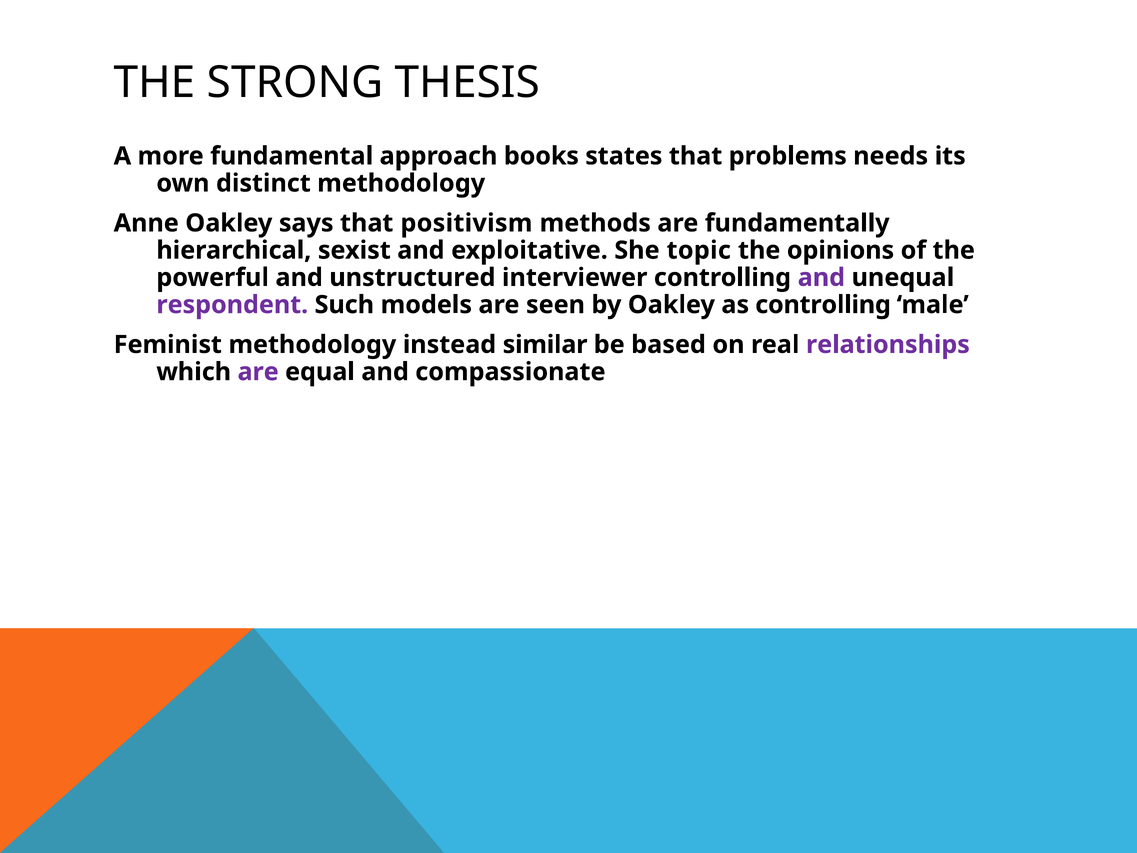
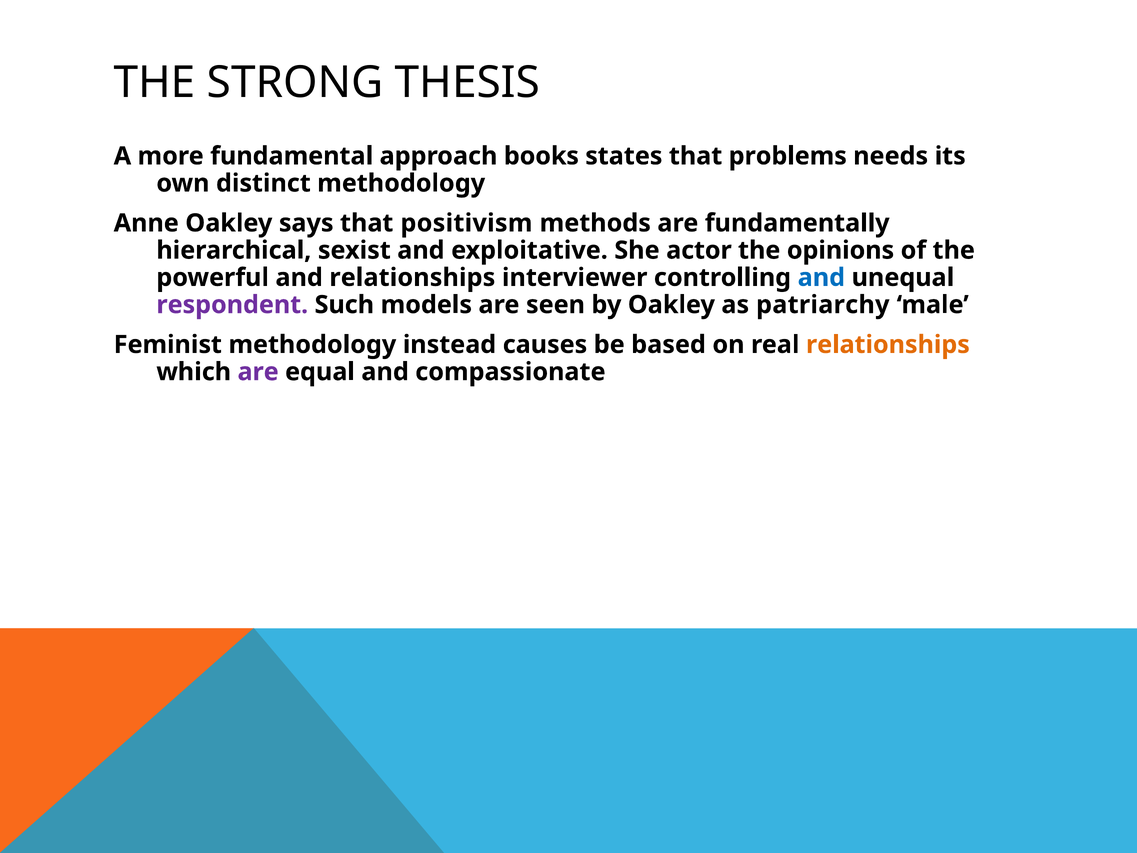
topic: topic -> actor
and unstructured: unstructured -> relationships
and at (821, 277) colour: purple -> blue
as controlling: controlling -> patriarchy
similar: similar -> causes
relationships at (888, 345) colour: purple -> orange
